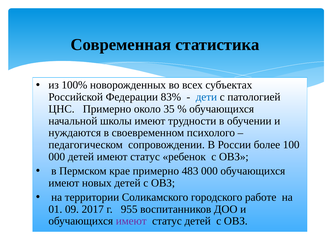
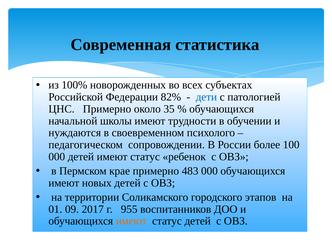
83%: 83% -> 82%
работе: работе -> этапов
имеют at (131, 221) colour: purple -> orange
